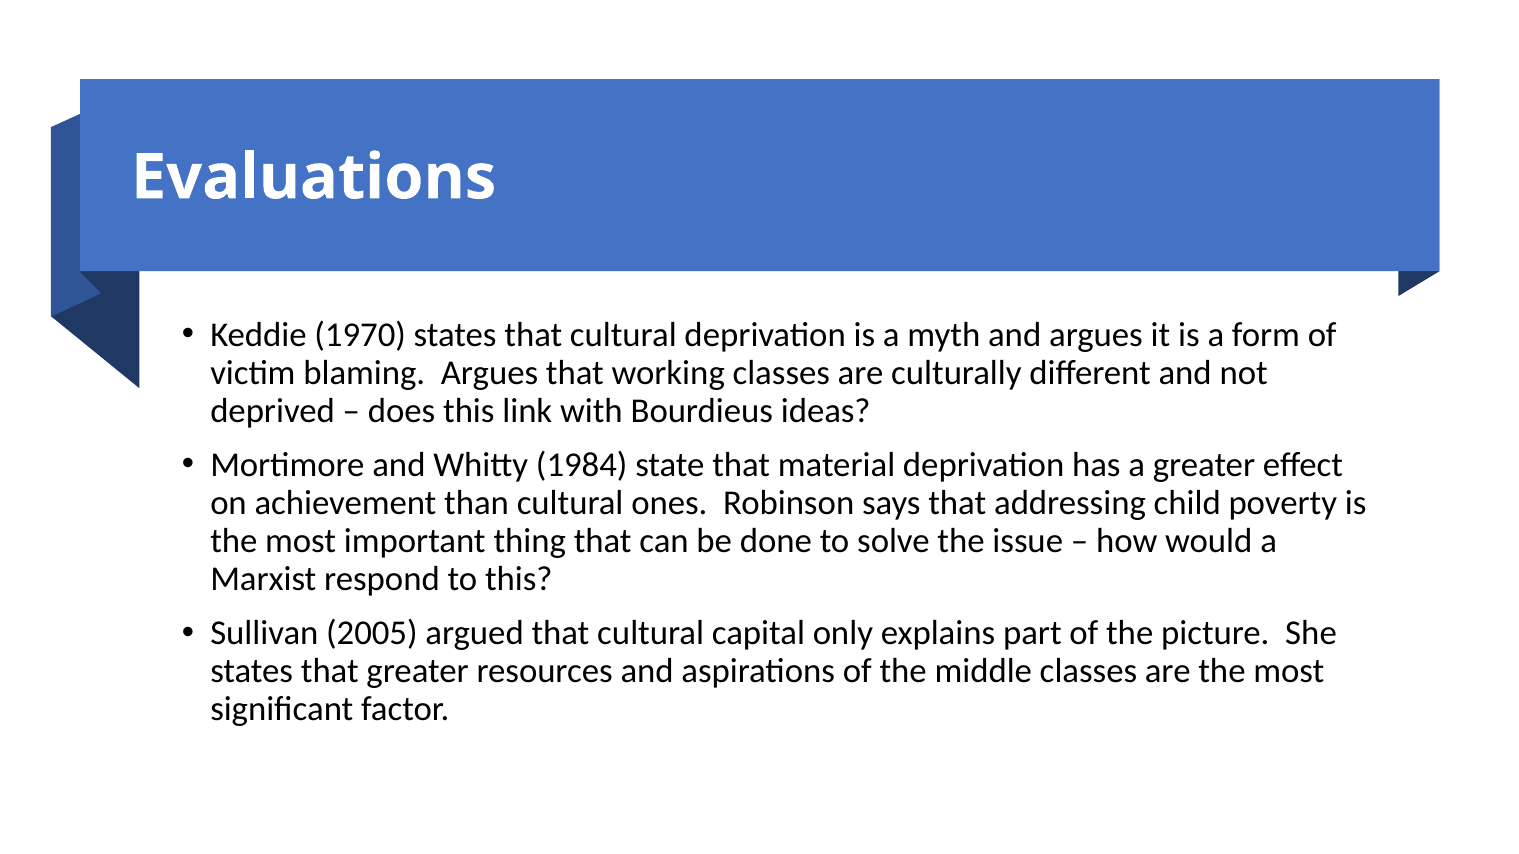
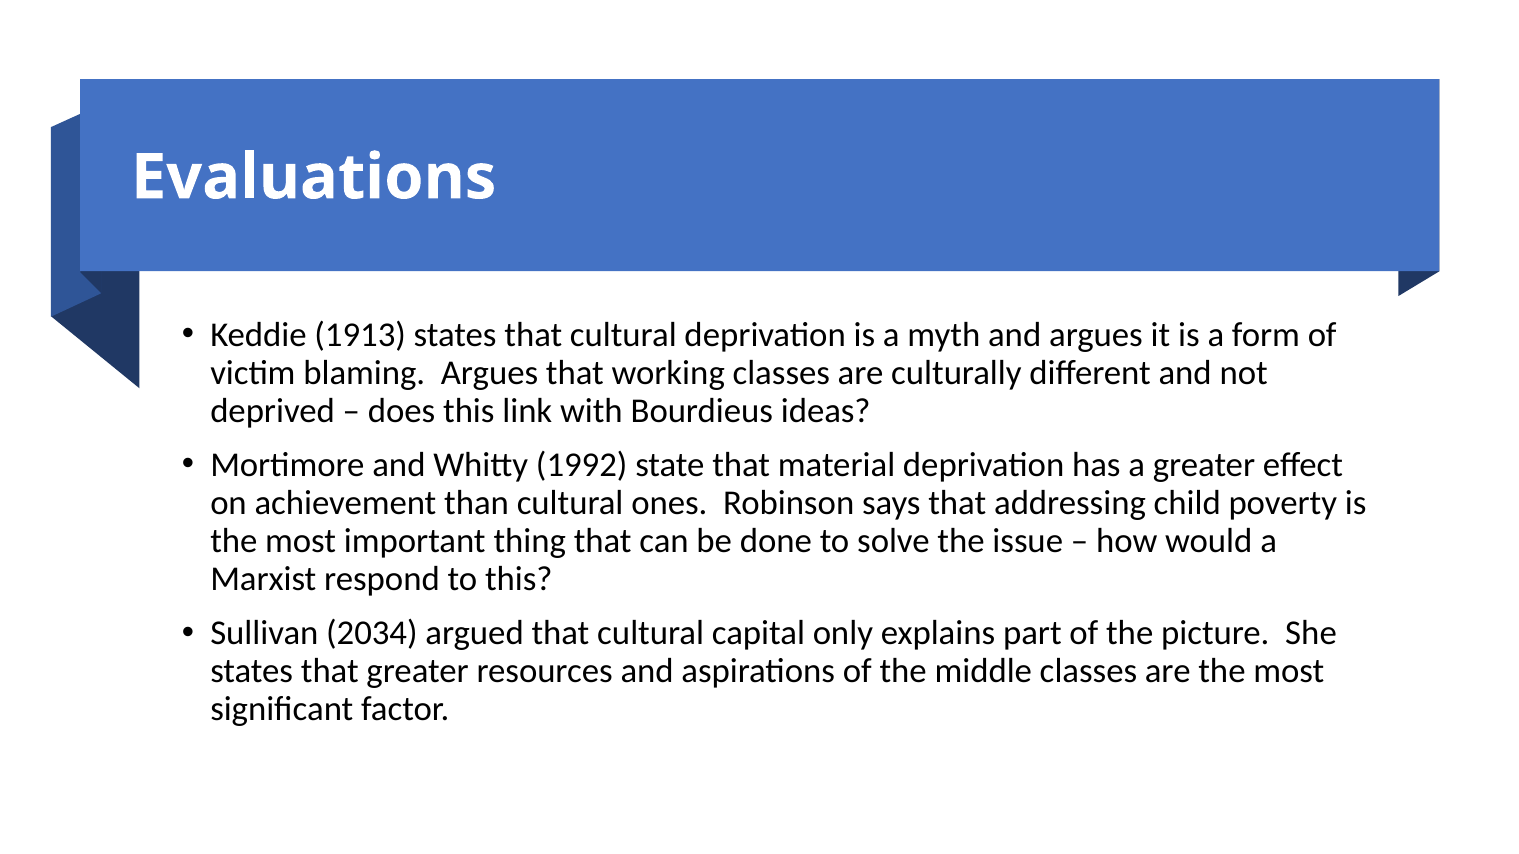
1970: 1970 -> 1913
1984: 1984 -> 1992
2005: 2005 -> 2034
